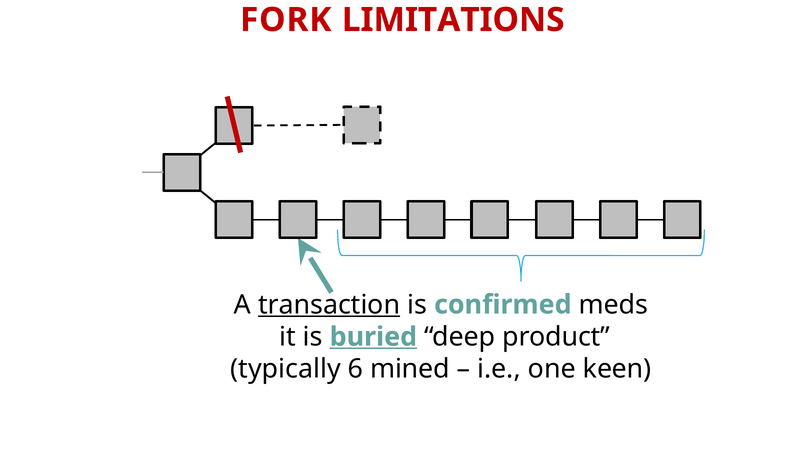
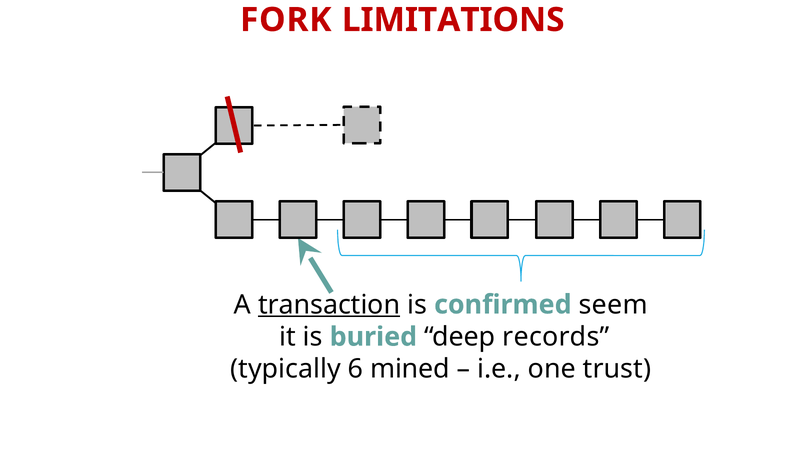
meds: meds -> seem
buried underline: present -> none
product: product -> records
keen: keen -> trust
